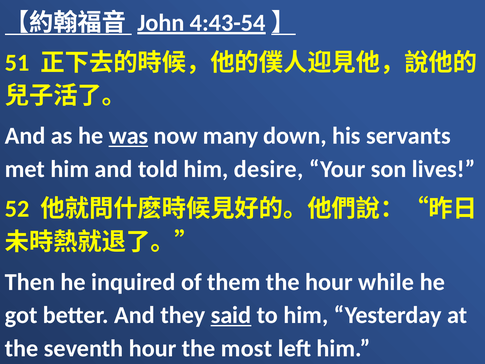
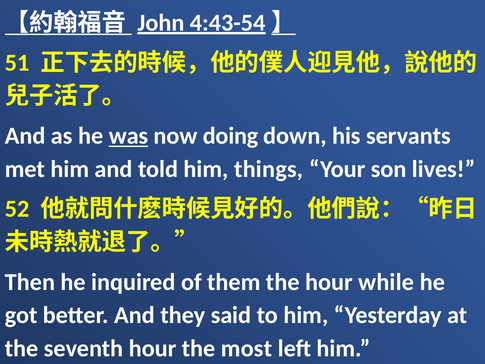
many: many -> doing
desire: desire -> things
said underline: present -> none
